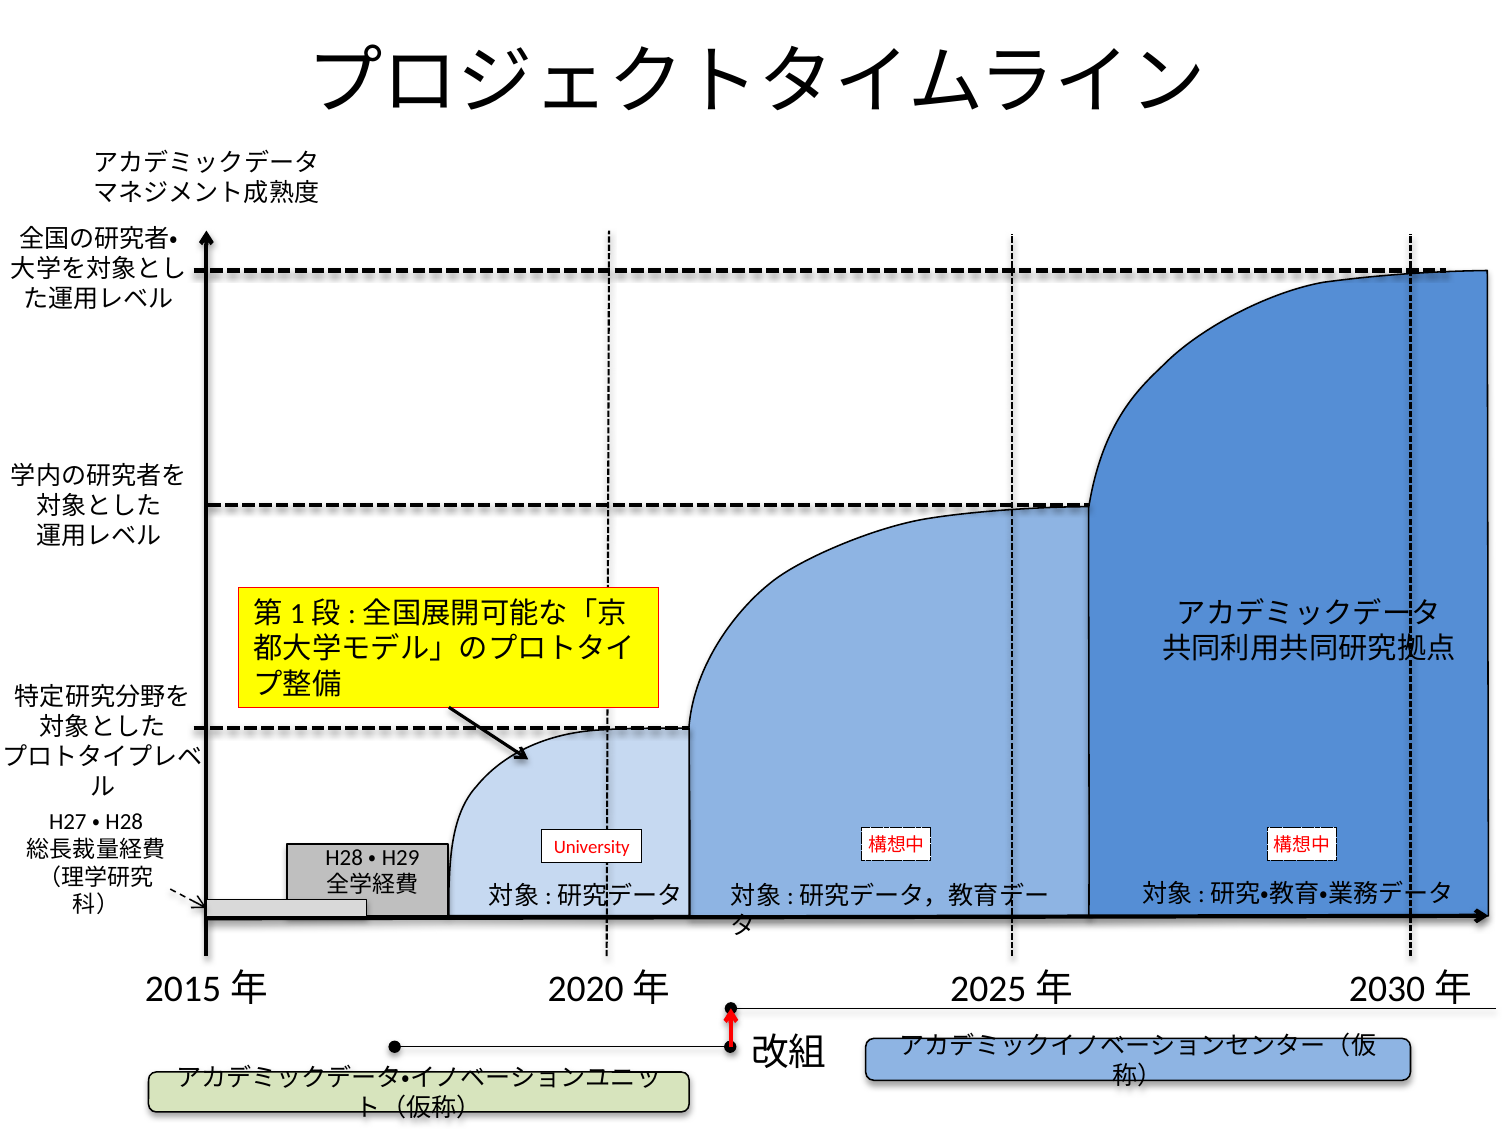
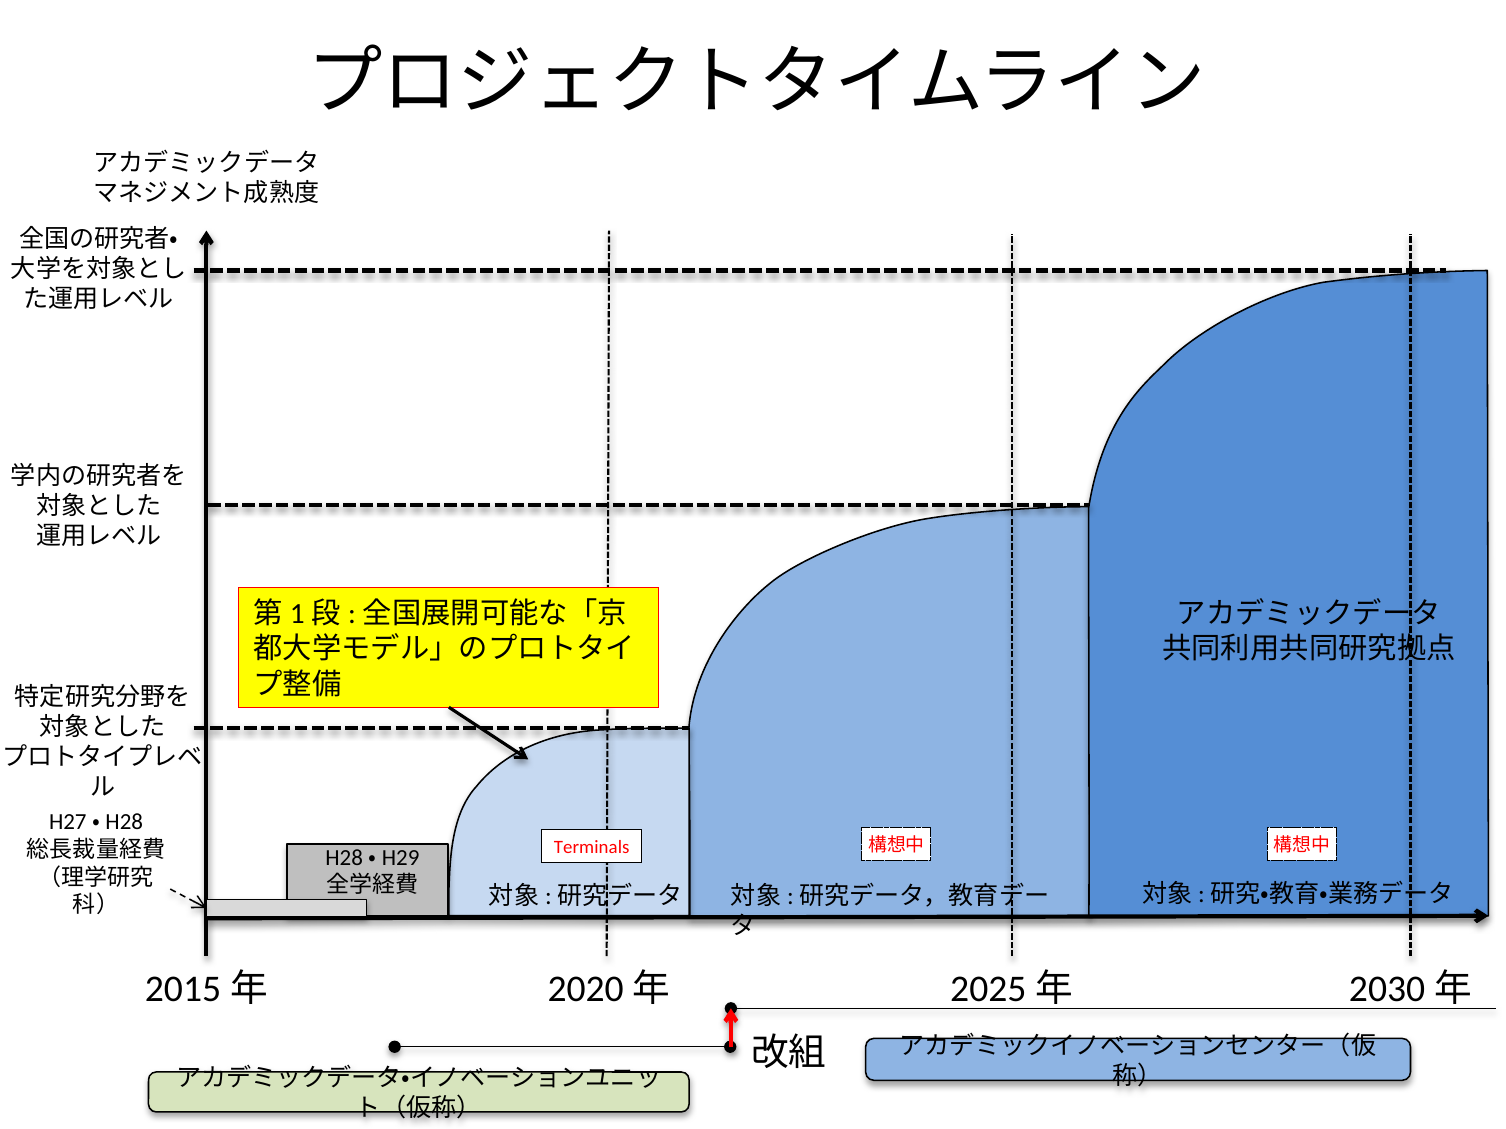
University: University -> Terminals
